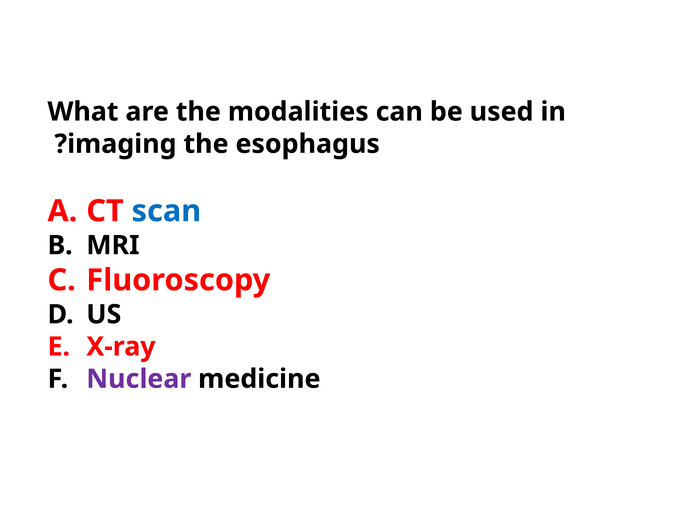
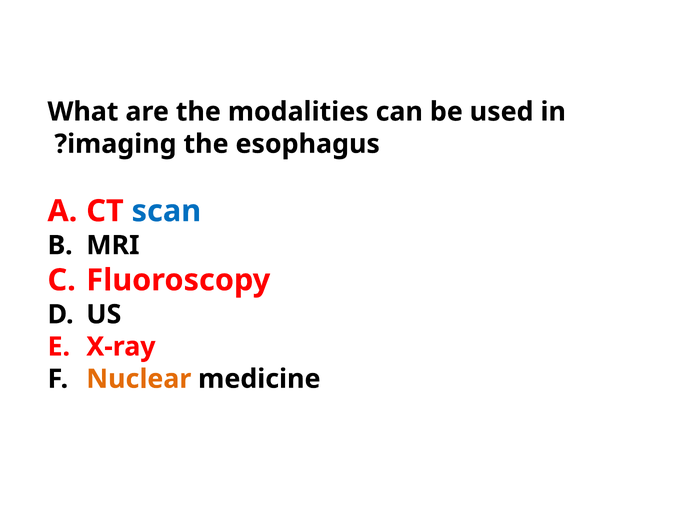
Nuclear colour: purple -> orange
